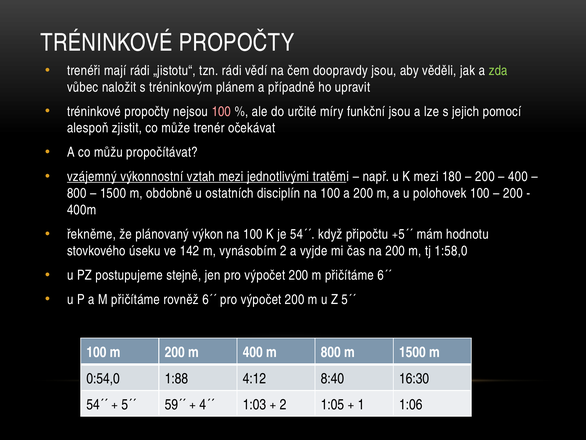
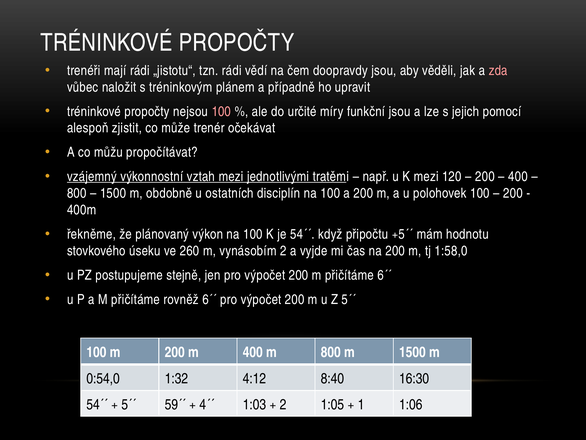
zda colour: light green -> pink
180: 180 -> 120
142: 142 -> 260
1:88: 1:88 -> 1:32
